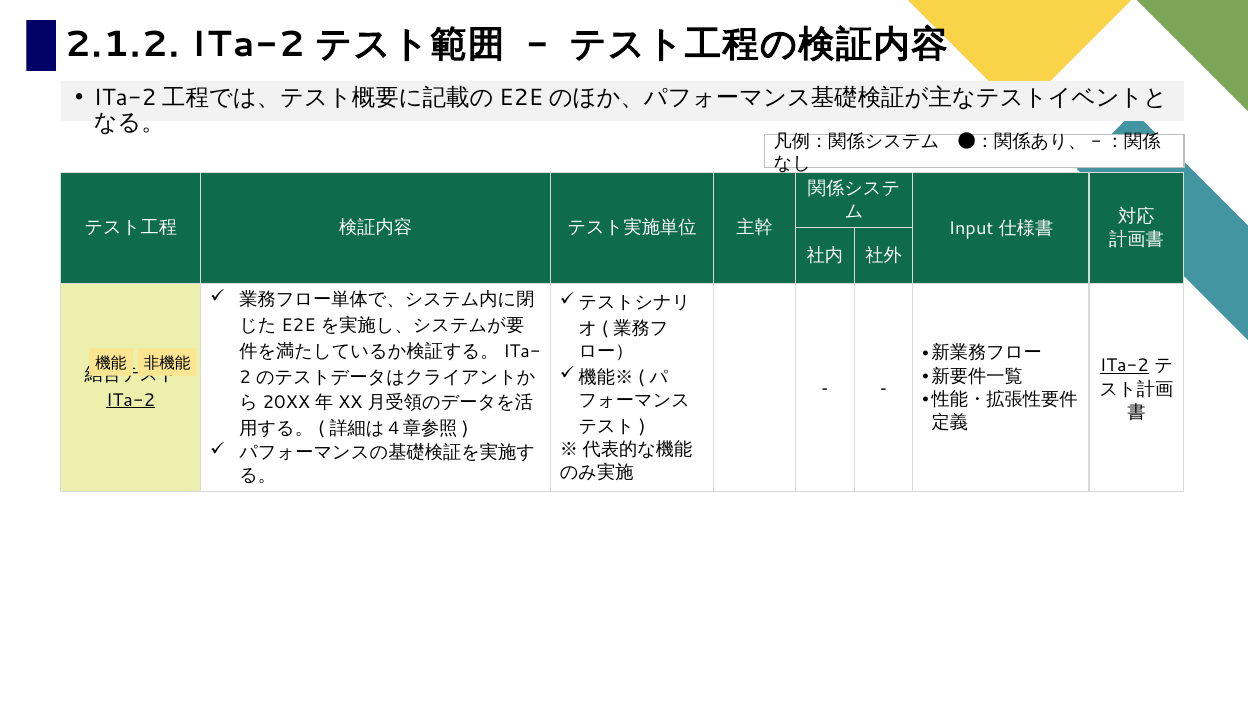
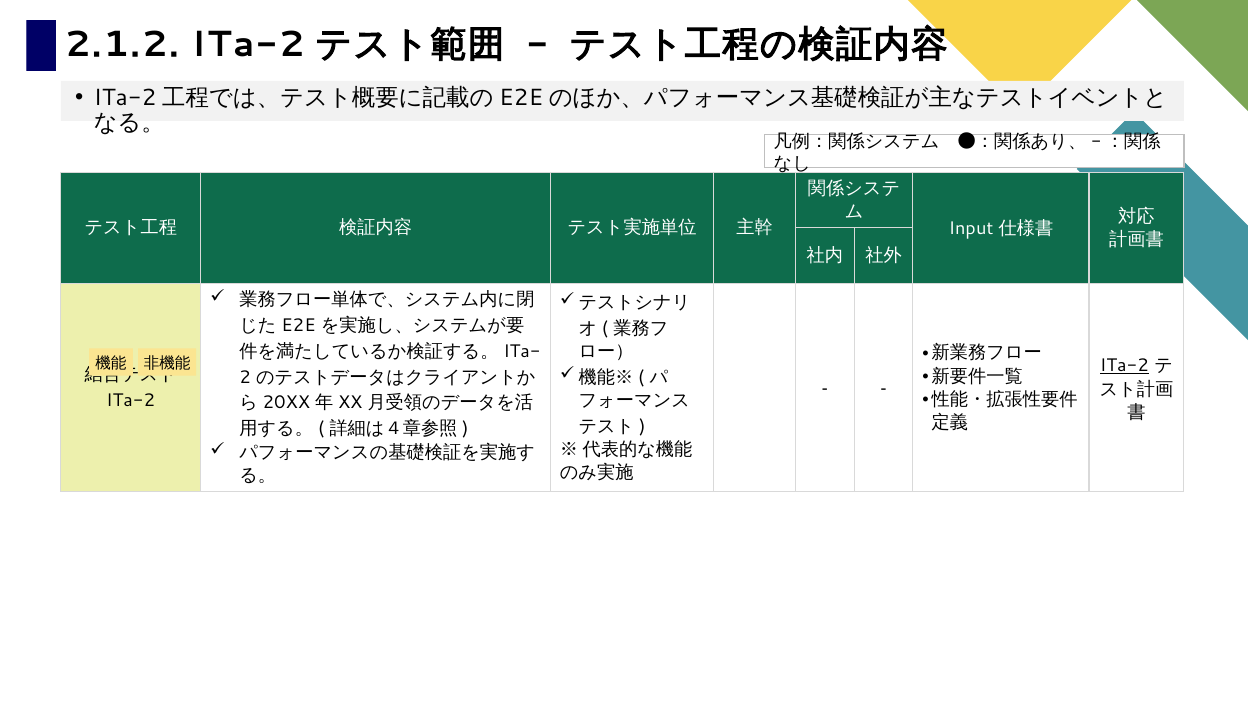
ITa-2 at (131, 400) underline: present -> none
